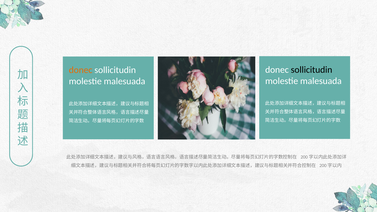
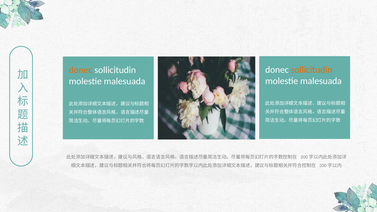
sollicitudin at (312, 70) colour: black -> orange
